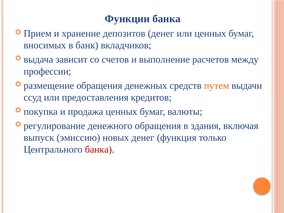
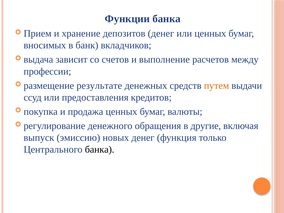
размещение обращения: обращения -> результате
здания: здания -> другие
банка at (100, 149) colour: red -> black
